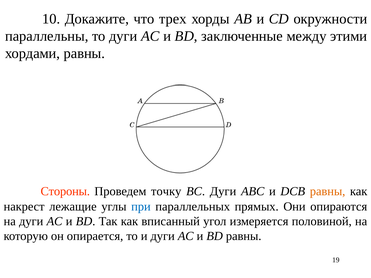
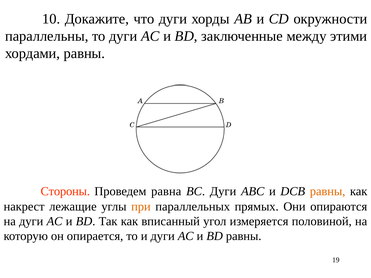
что трех: трех -> дуги
точку: точку -> равна
при colour: blue -> orange
